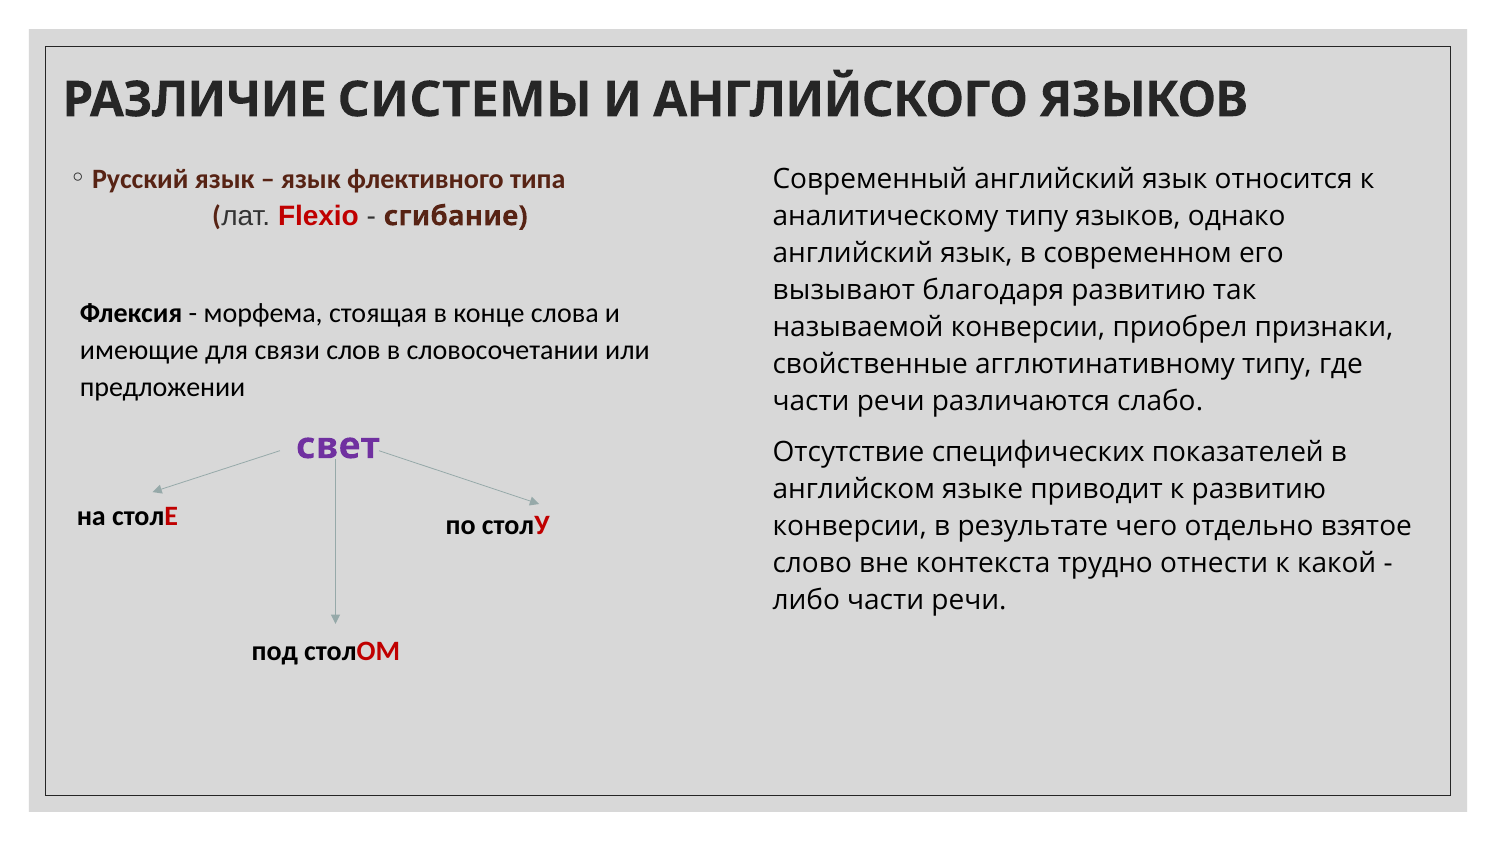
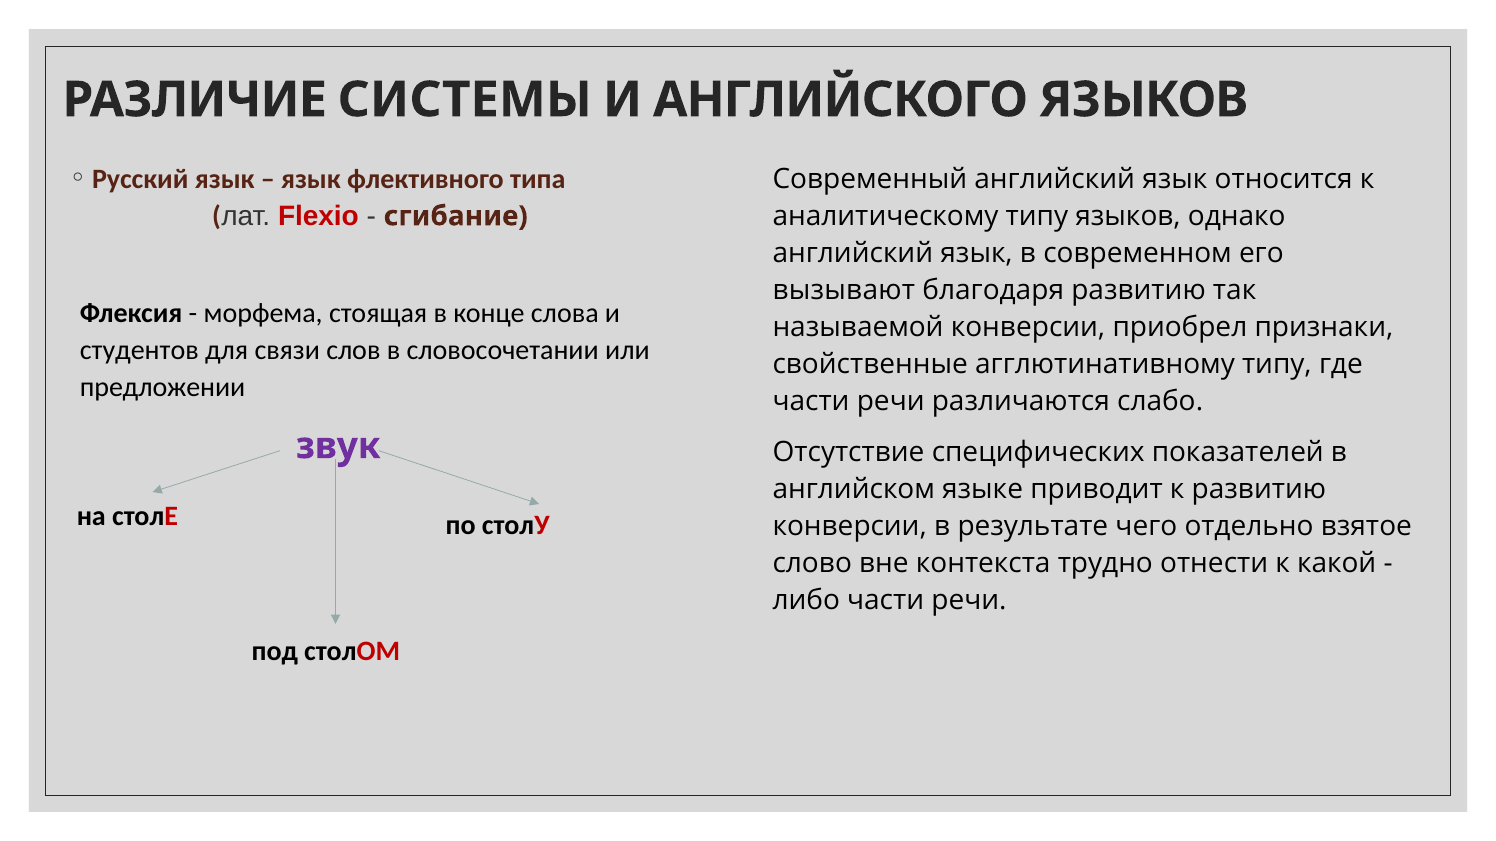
имеющие: имеющие -> студентов
свет: свет -> звук
